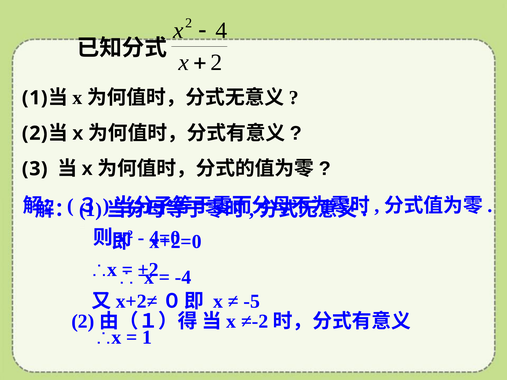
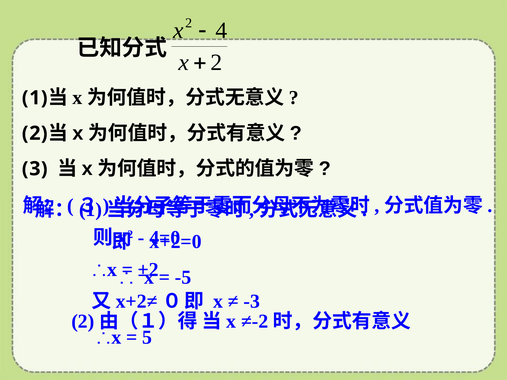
-4: -4 -> -5
-5: -5 -> -3
1 at (147, 338): 1 -> 5
